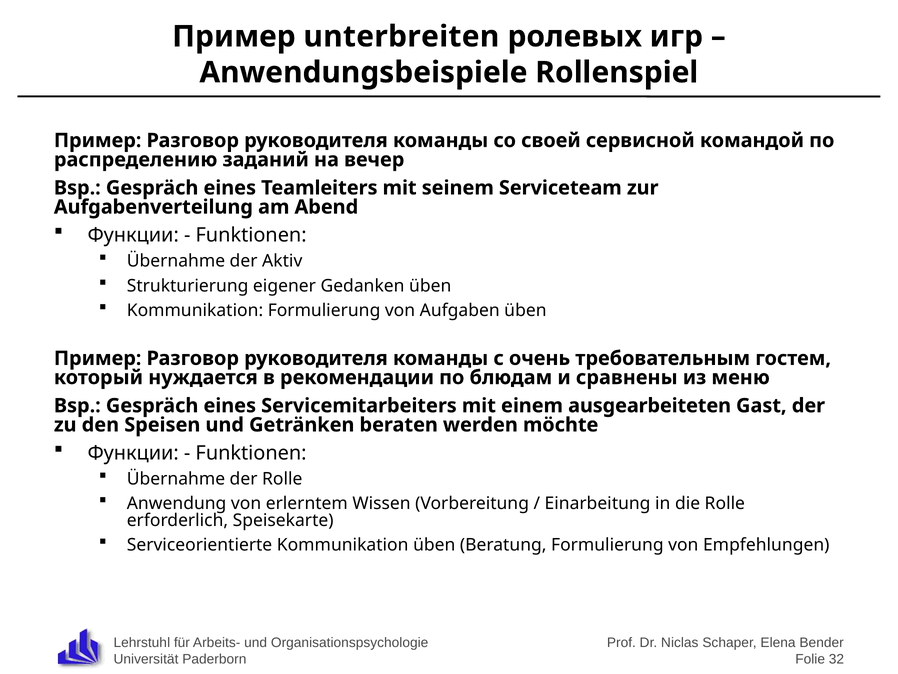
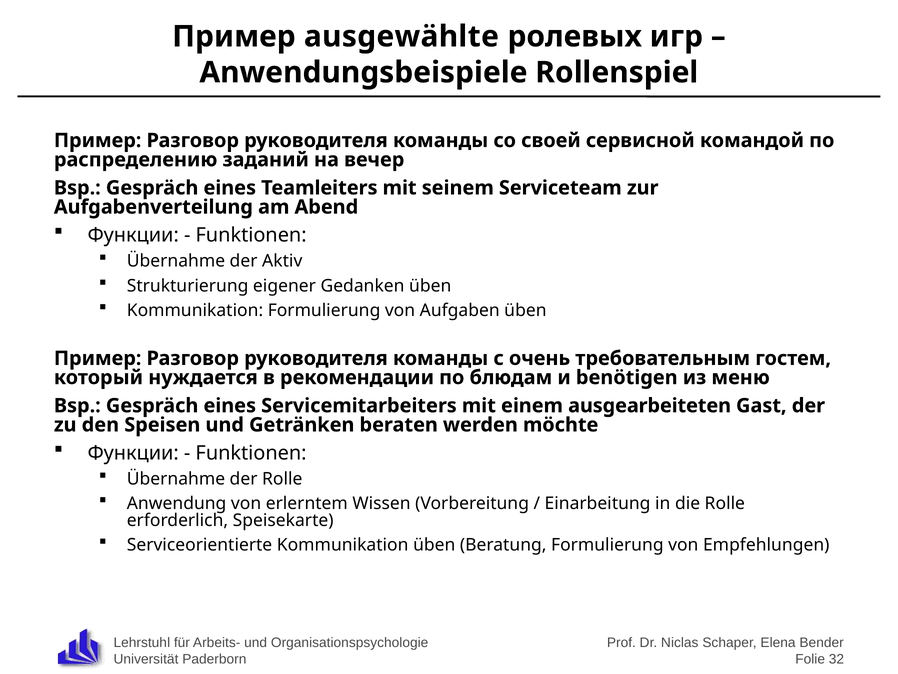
unterbreiten: unterbreiten -> ausgewählte
сравнены: сравнены -> benötigen
